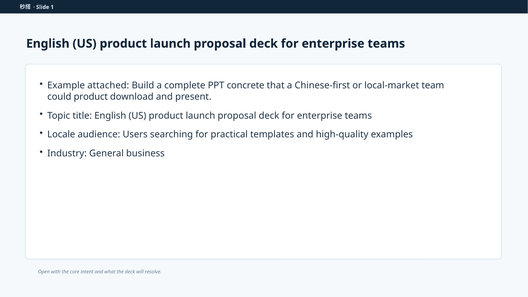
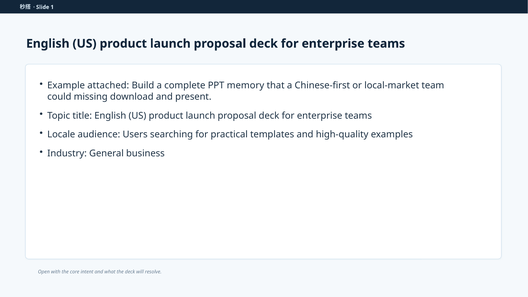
concrete: concrete -> memory
could product: product -> missing
